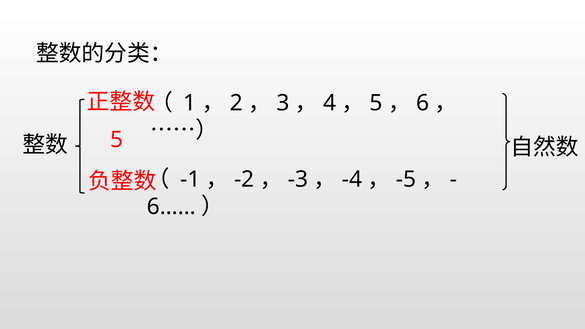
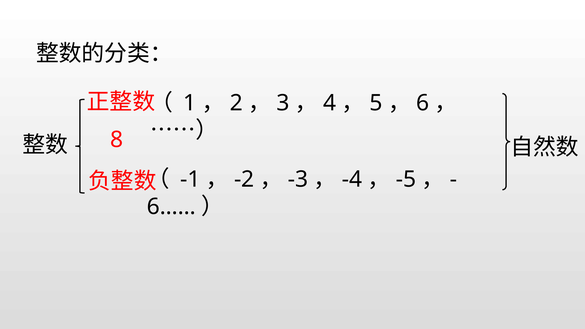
5 at (117, 140): 5 -> 8
